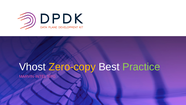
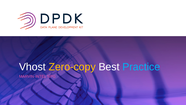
Practice colour: light green -> light blue
